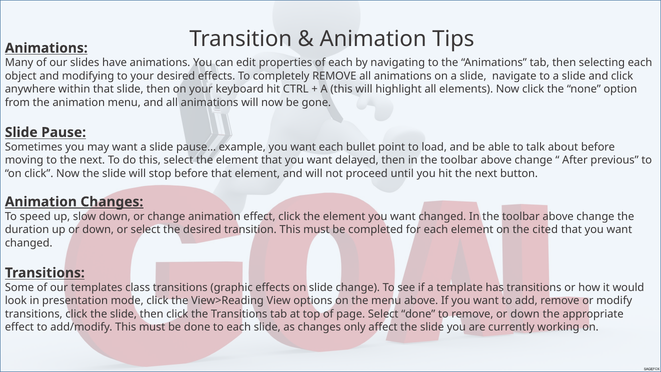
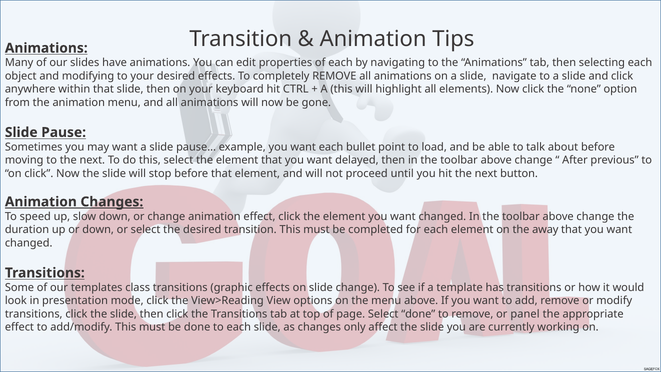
cited: cited -> away
remove or down: down -> panel
